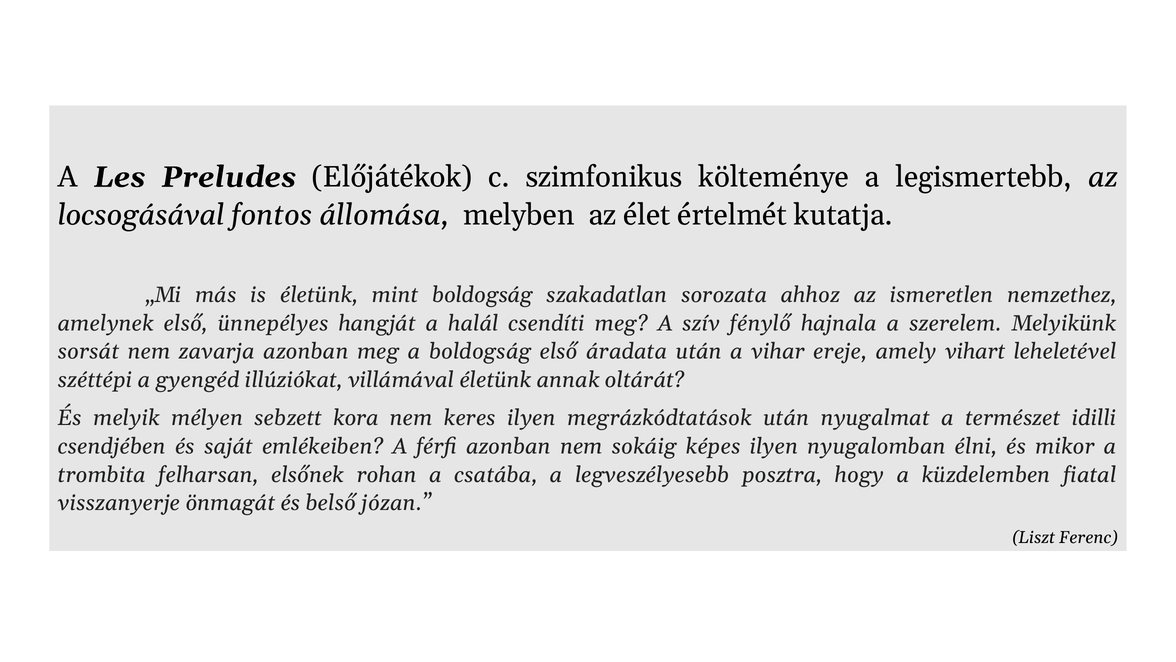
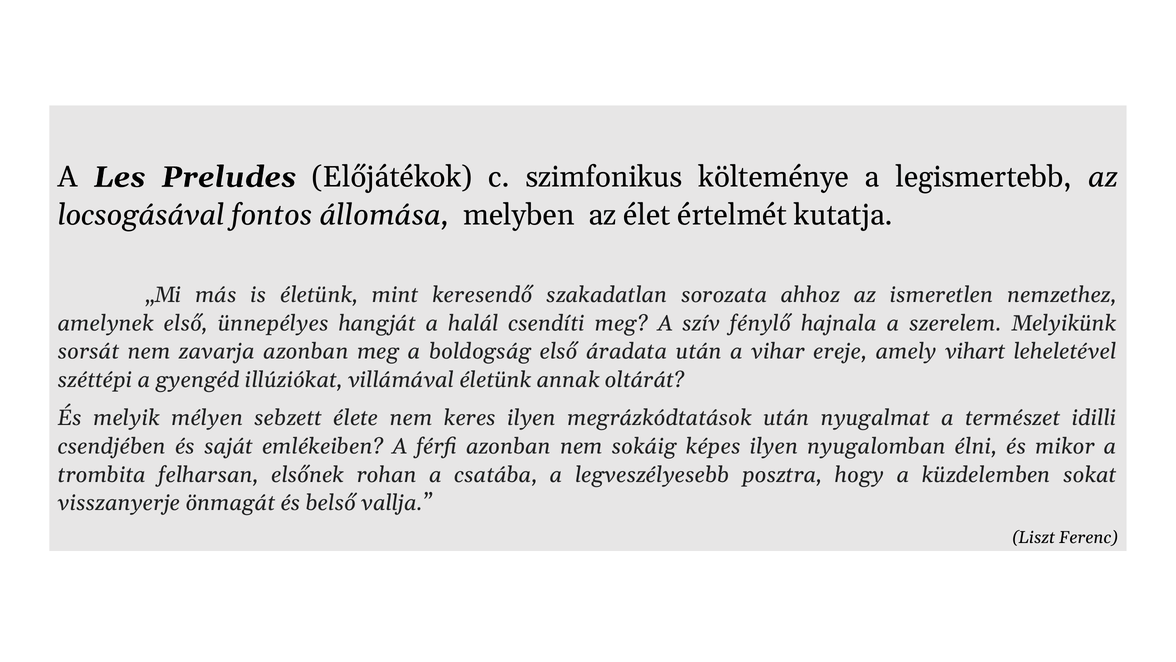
mint boldogság: boldogság -> keresendő
kora: kora -> élete
fiatal: fiatal -> sokat
józan: józan -> vallja
